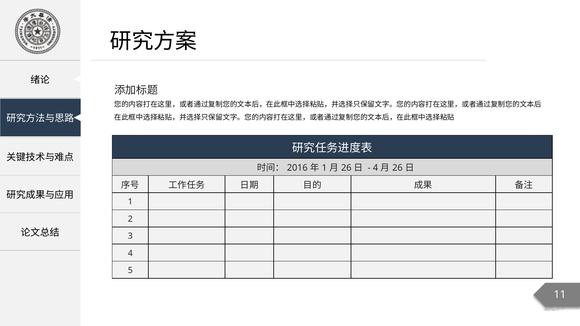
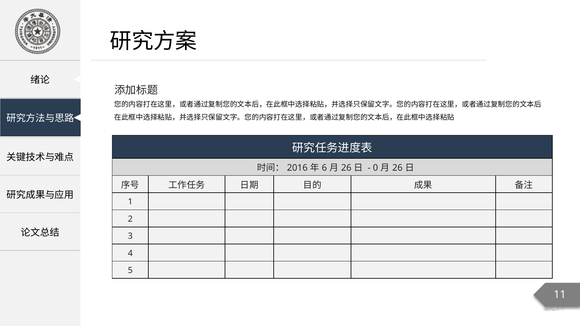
1 at (324, 168): 1 -> 6
4 at (375, 168): 4 -> 0
